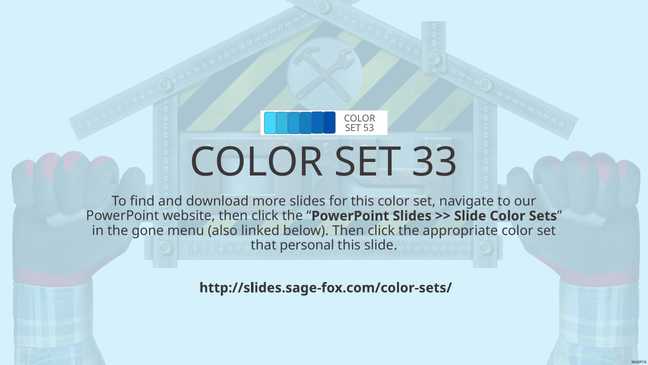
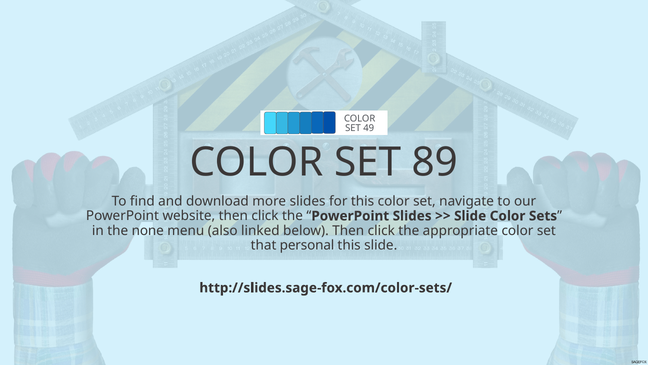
53: 53 -> 49
33: 33 -> 89
gone: gone -> none
